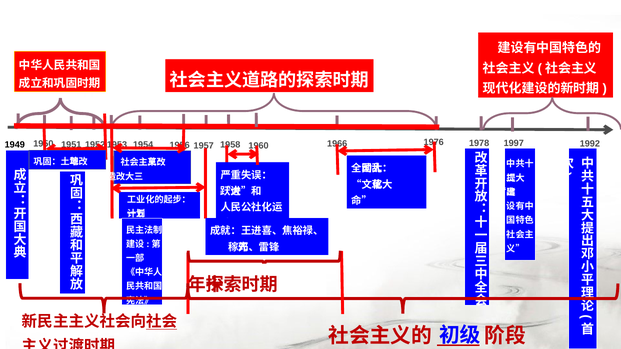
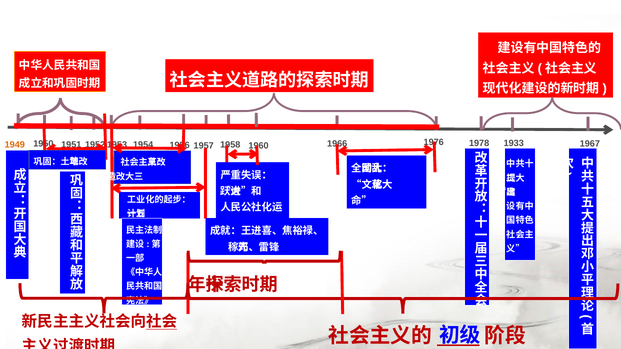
1997: 1997 -> 1933
1949 colour: black -> orange
1992: 1992 -> 1967
